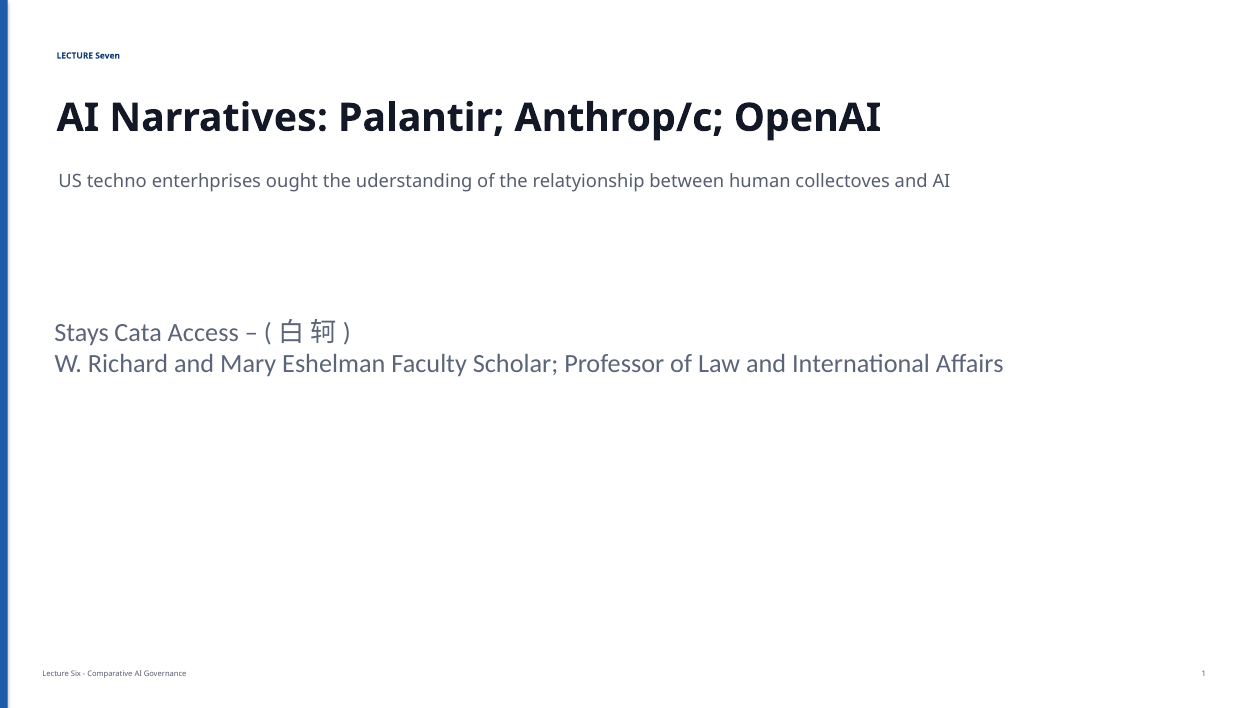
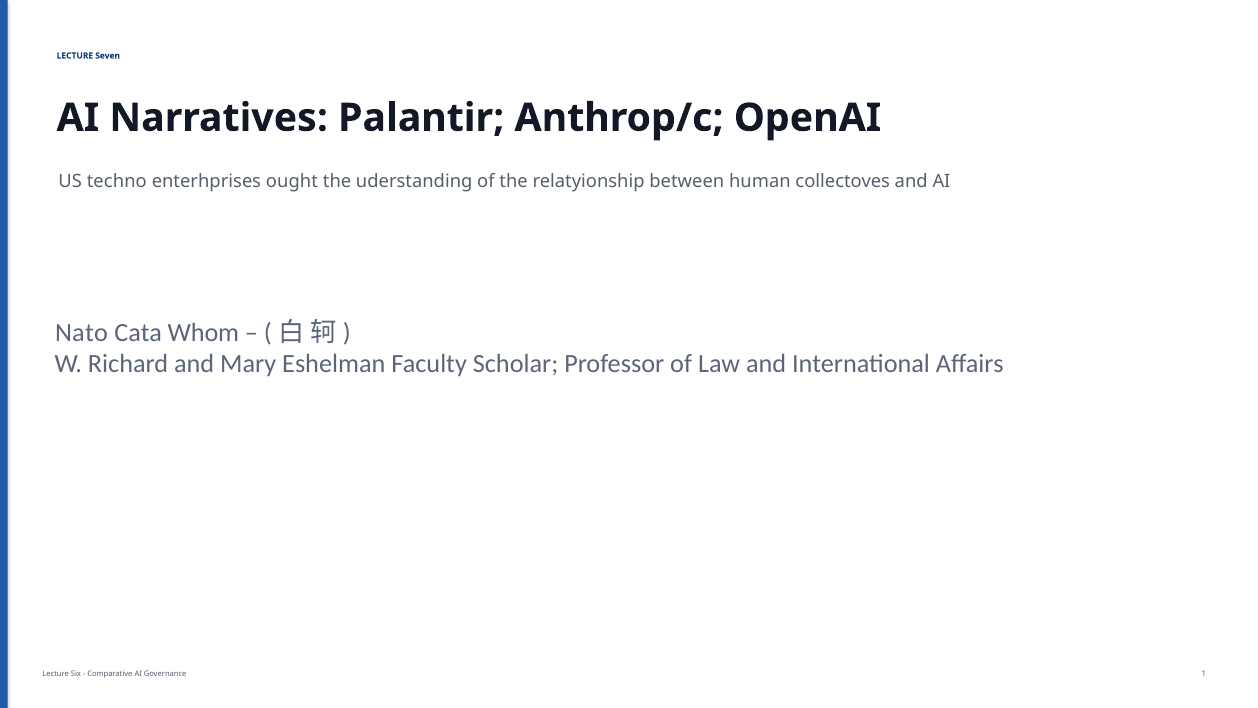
Stays: Stays -> Nato
Access: Access -> Whom
